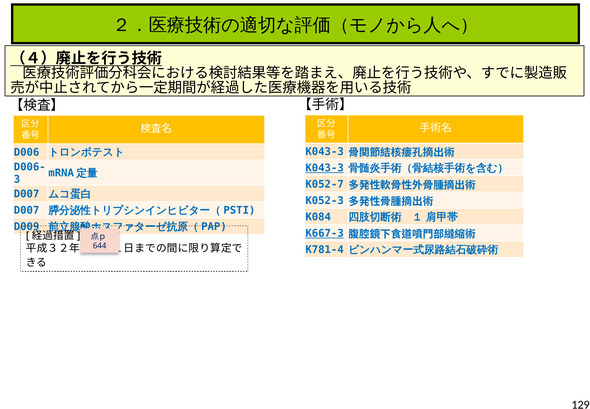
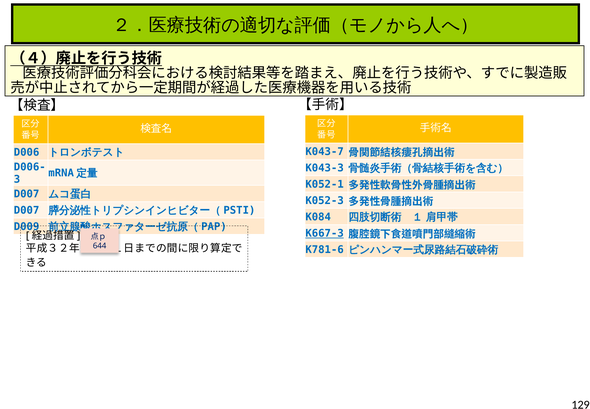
K043-3 at (325, 152): K043-3 -> K043-7
K043-3 at (325, 168) underline: present -> none
K052-7: K052-7 -> K052-1
K781-4: K781-4 -> K781-6
